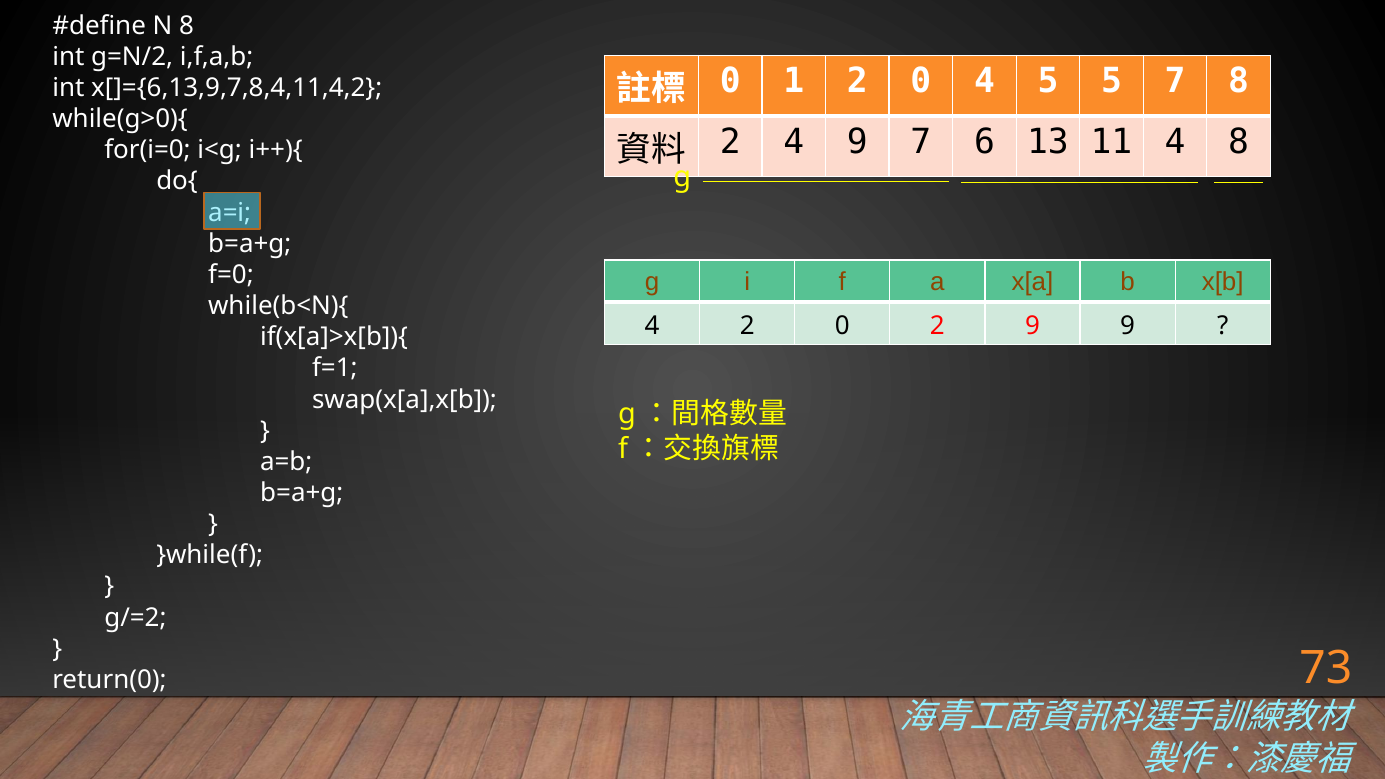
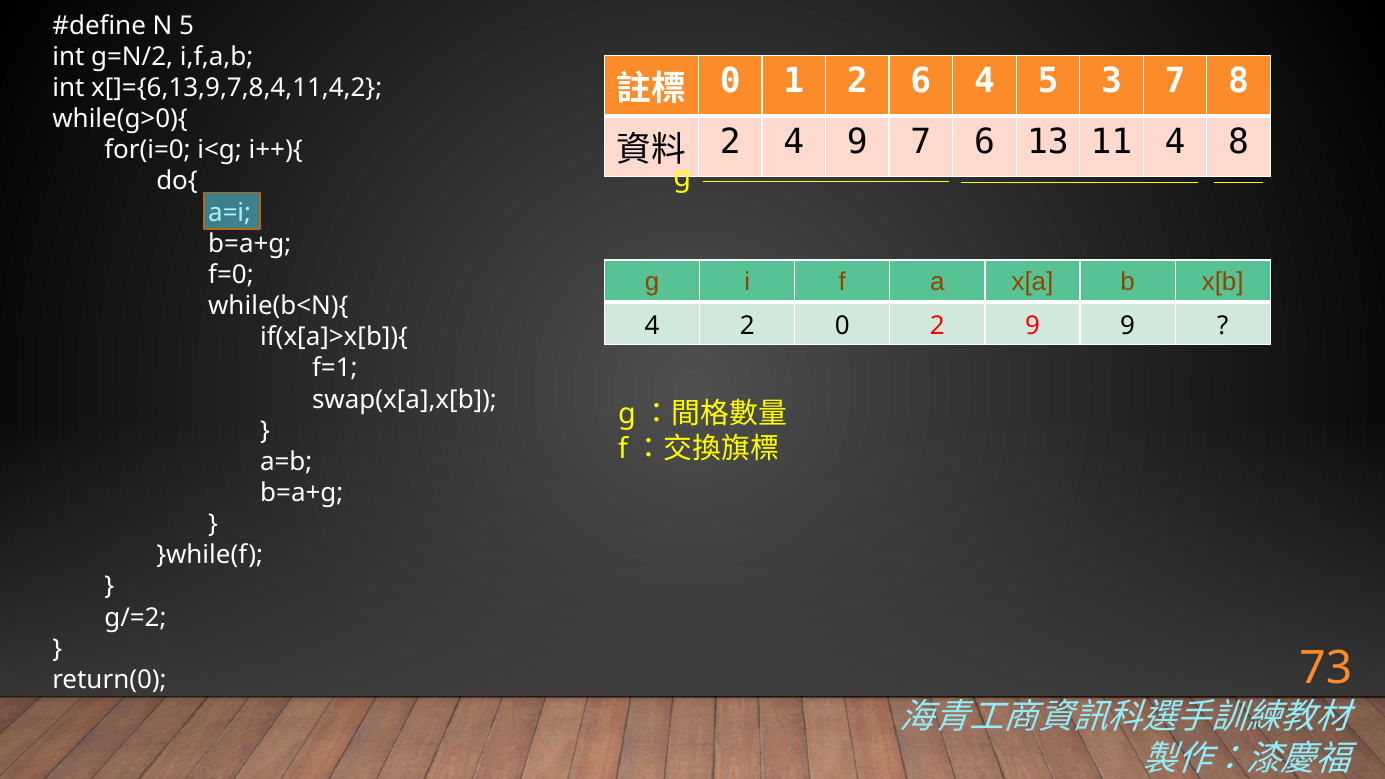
N 8: 8 -> 5
1 2 0: 0 -> 6
5 5: 5 -> 3
